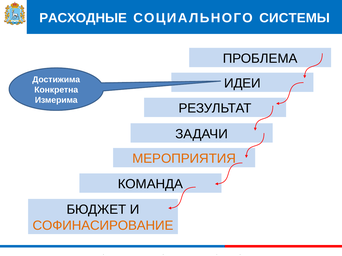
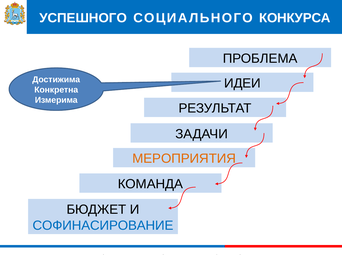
РАСХОДНЫЕ: РАСХОДНЫЕ -> УСПЕШНОГО
СИСТЕМЫ: СИСТЕМЫ -> КОНКУРСА
СОФИНАСИРОВАНИЕ colour: orange -> blue
